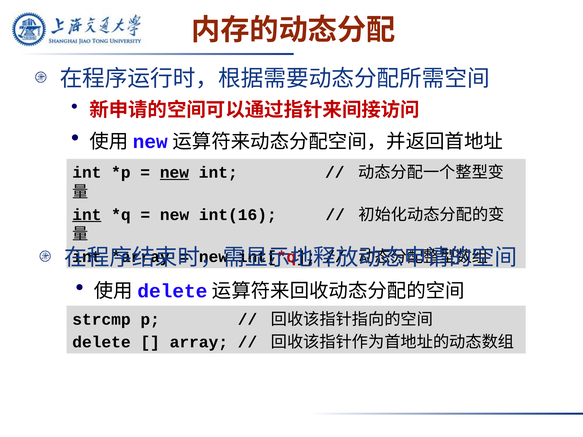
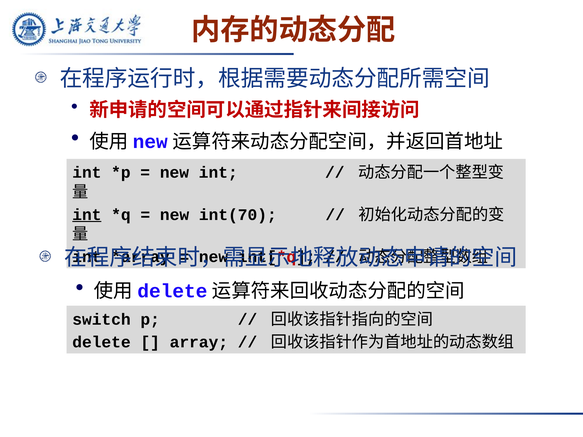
new at (174, 173) underline: present -> none
int(16: int(16 -> int(70
strcmp: strcmp -> switch
